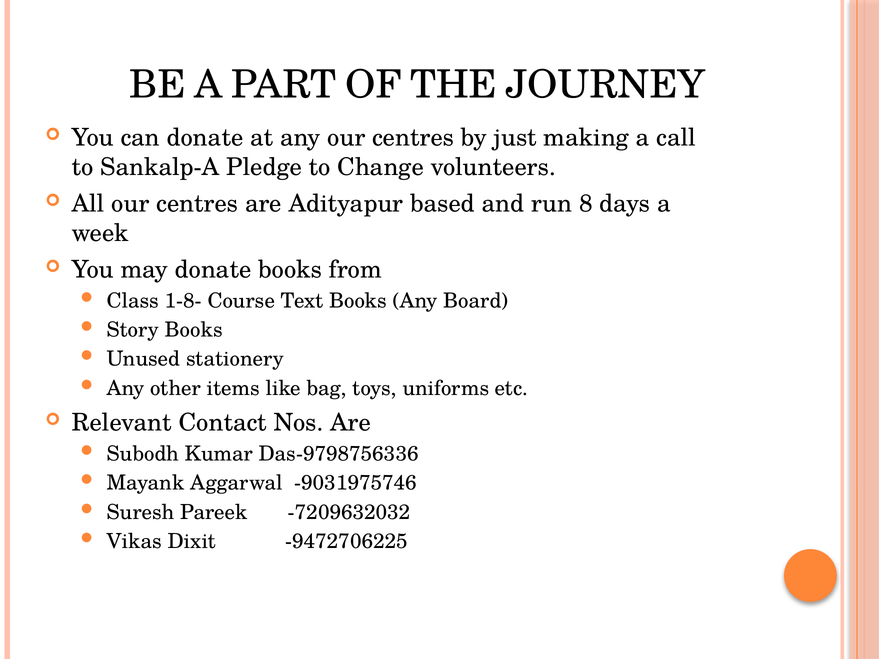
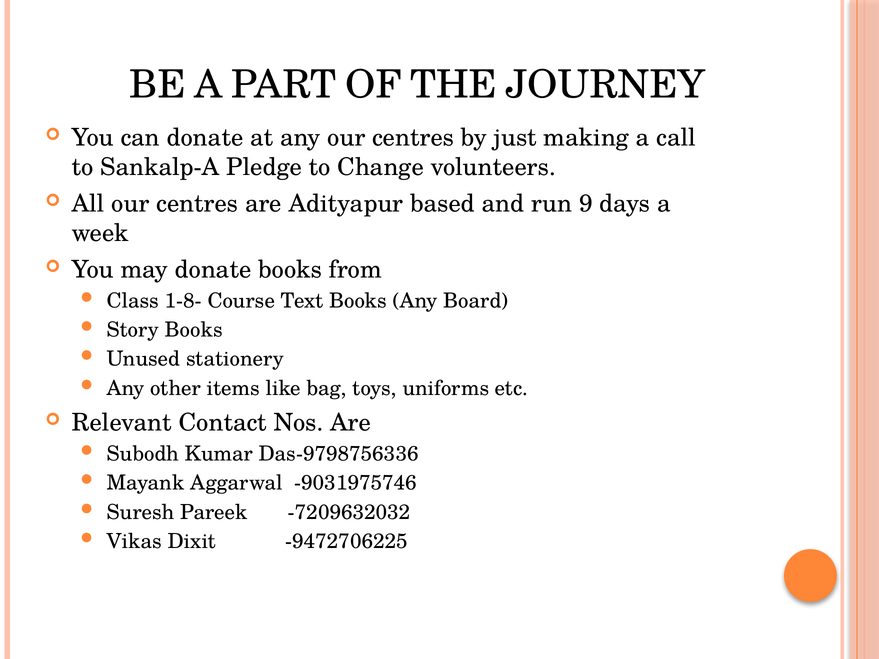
8: 8 -> 9
